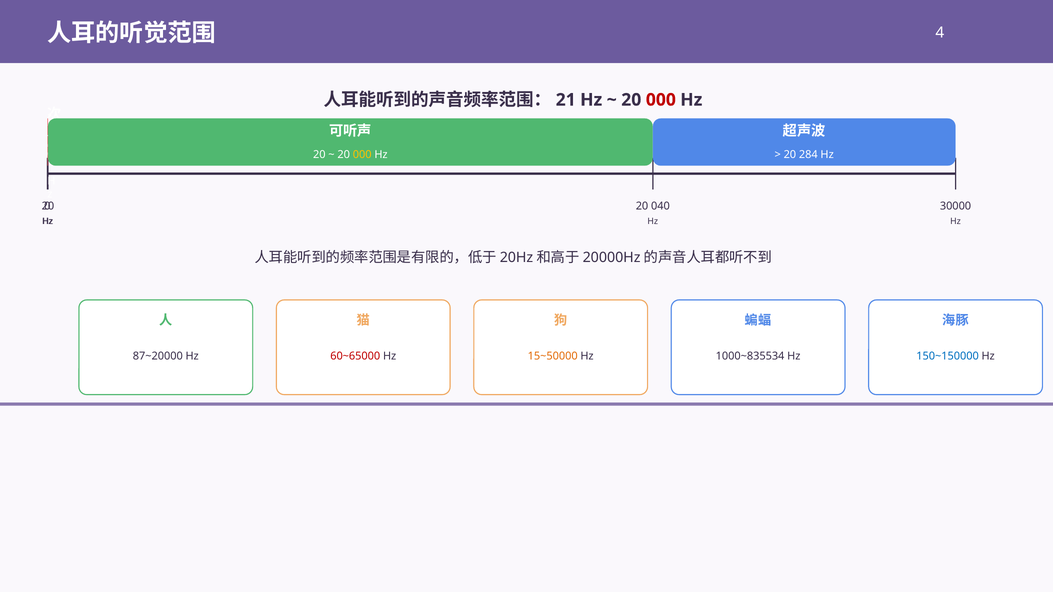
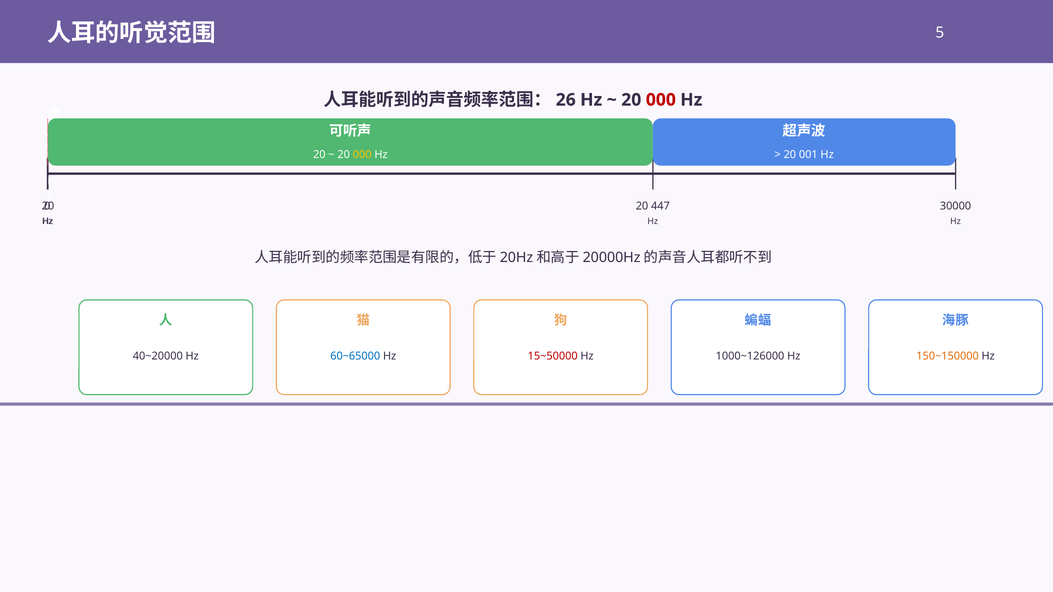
4: 4 -> 5
21: 21 -> 26
284: 284 -> 001
040: 040 -> 447
87~20000: 87~20000 -> 40~20000
60~65000 colour: red -> blue
15~50000 colour: orange -> red
1000~835534: 1000~835534 -> 1000~126000
150~150000 colour: blue -> orange
